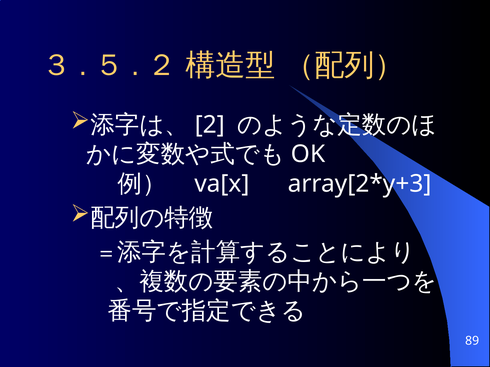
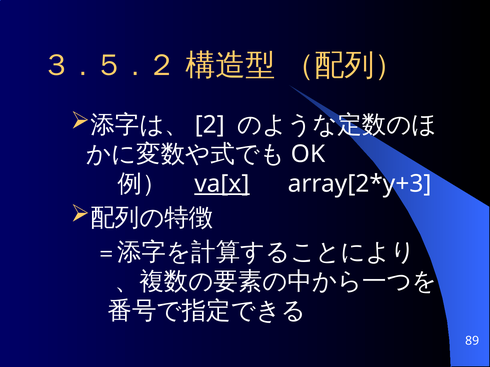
va[x underline: none -> present
